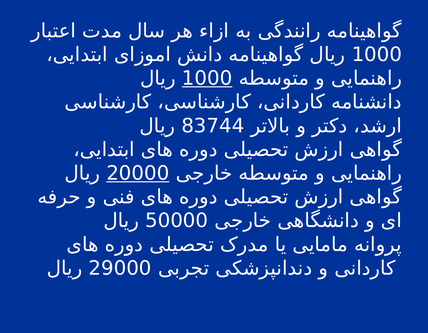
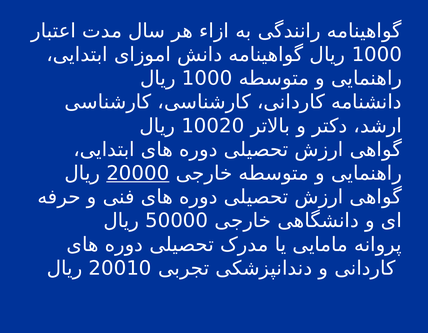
1000 at (207, 78) underline: present -> none
83744: 83744 -> 10020
29000: 29000 -> 20010
